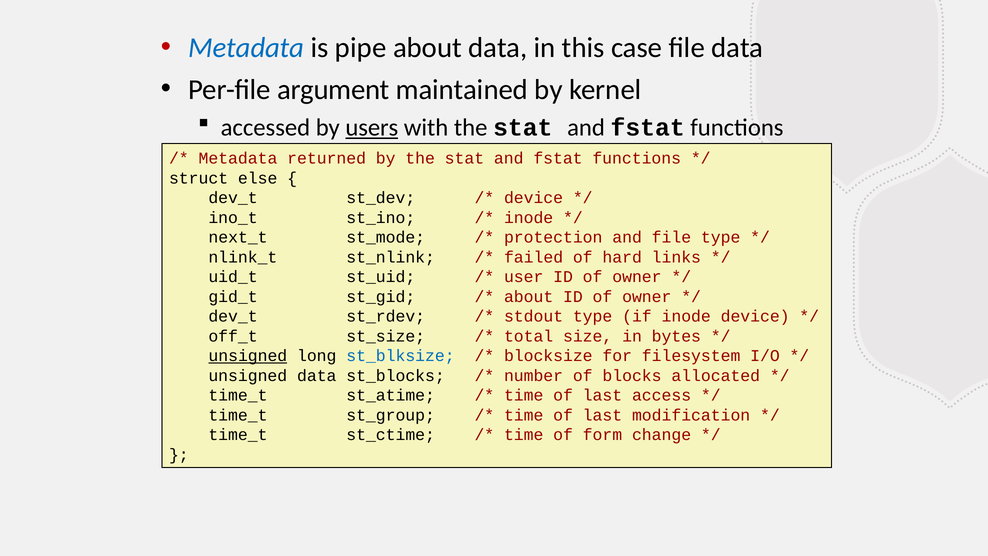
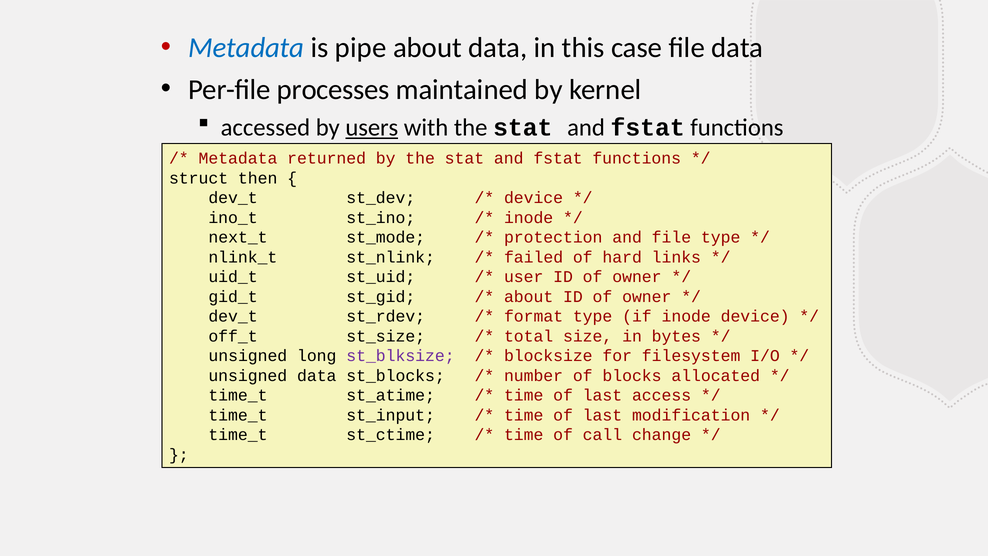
argument: argument -> processes
else: else -> then
stdout: stdout -> format
unsigned at (248, 356) underline: present -> none
st_blksize colour: blue -> purple
st_group: st_group -> st_input
form: form -> call
